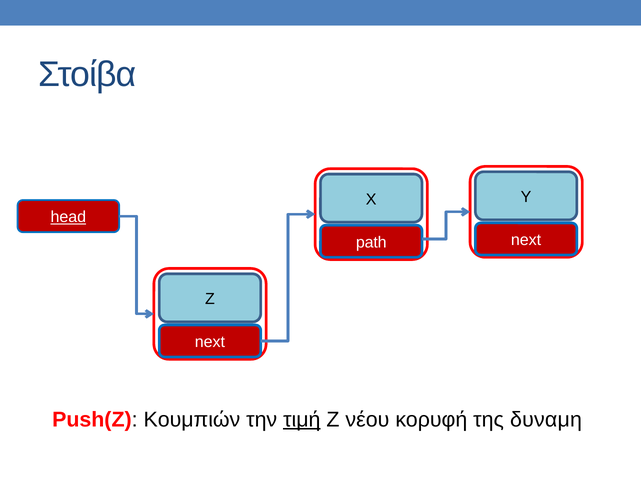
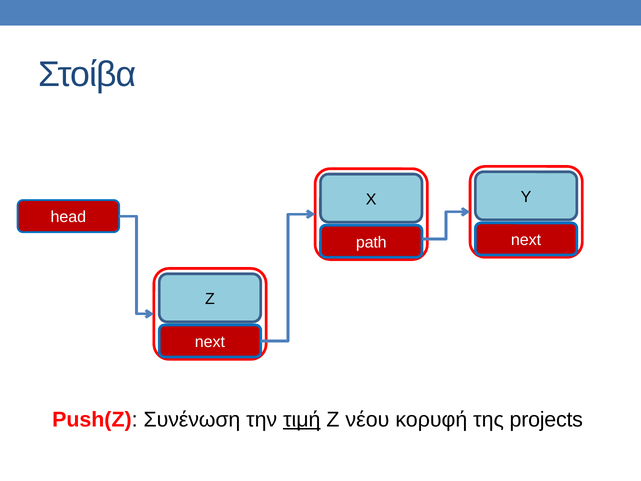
head underline: present -> none
Κουμπιών: Κουμπιών -> Συνένωση
δυναμη: δυναμη -> projects
